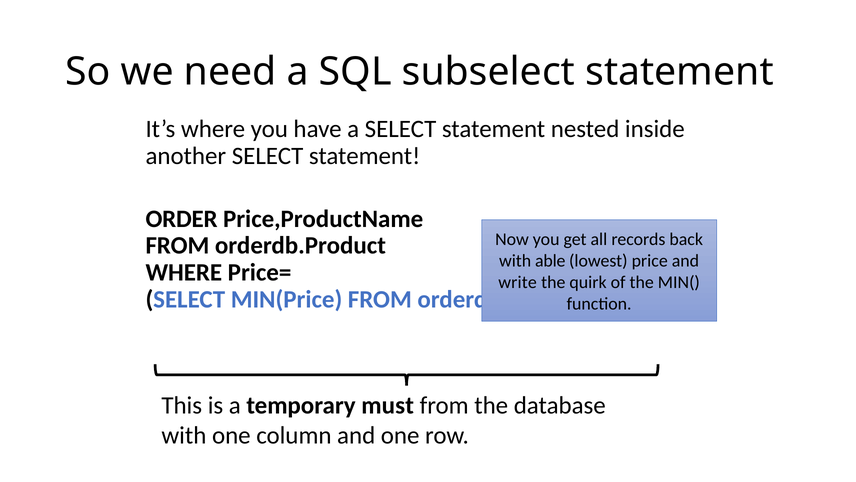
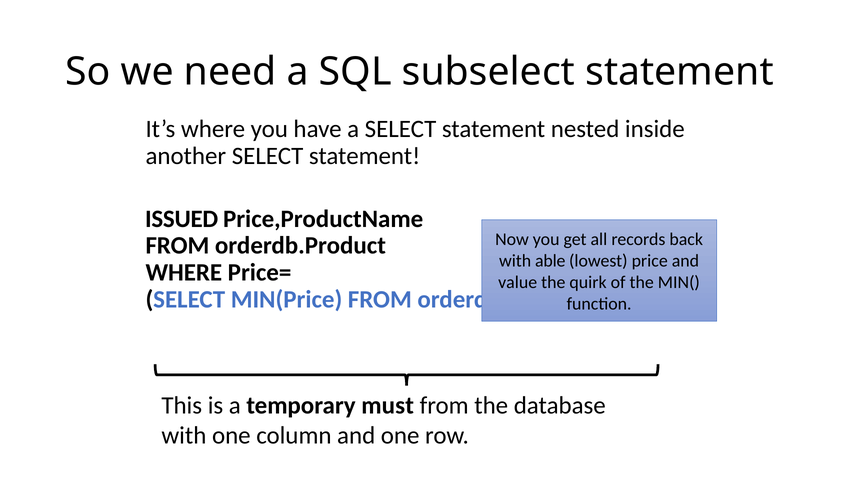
ORDER: ORDER -> ISSUED
write: write -> value
